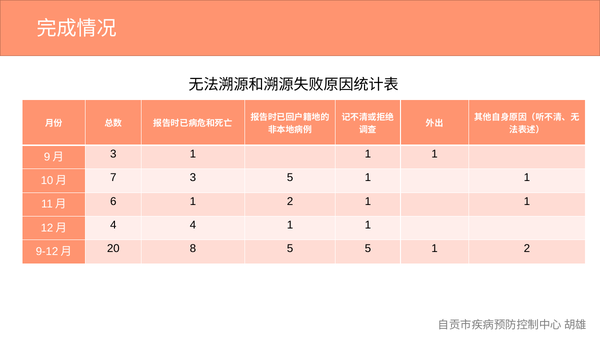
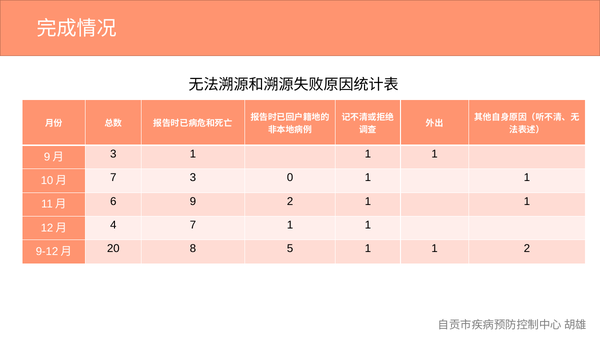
3 5: 5 -> 0
6 1: 1 -> 9
4 4: 4 -> 7
5 5: 5 -> 1
